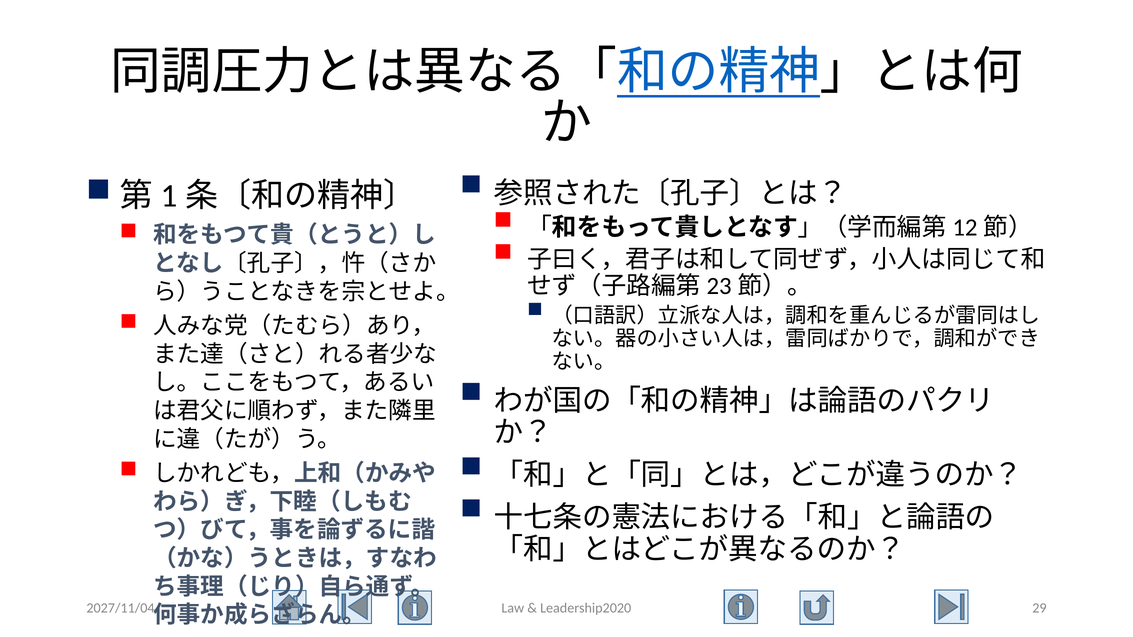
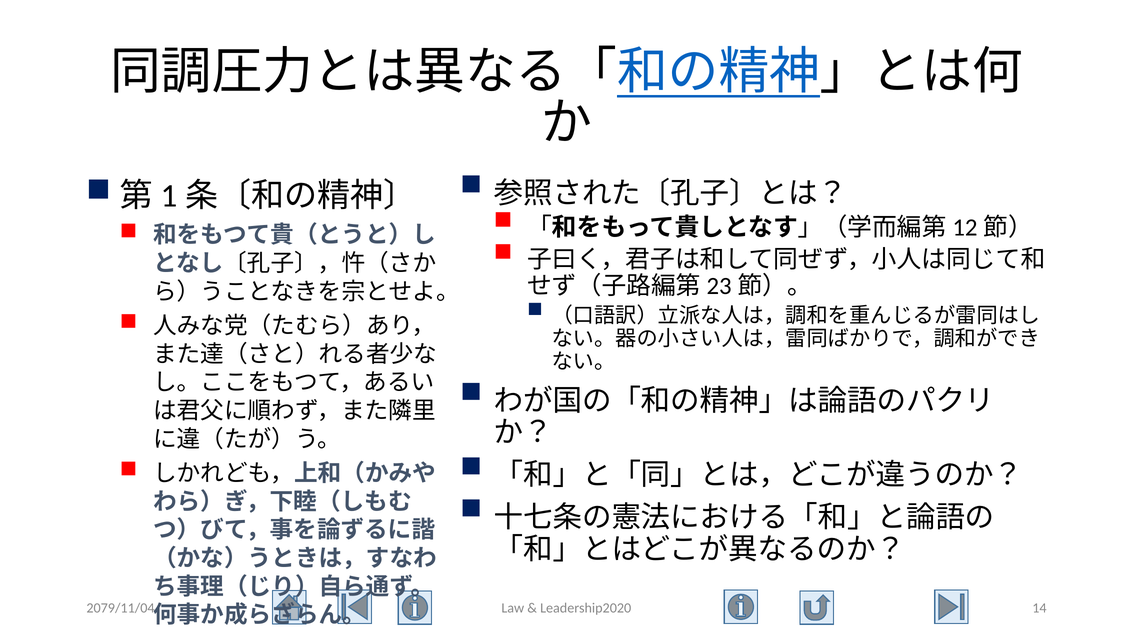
2027/11/04: 2027/11/04 -> 2079/11/04
29: 29 -> 14
